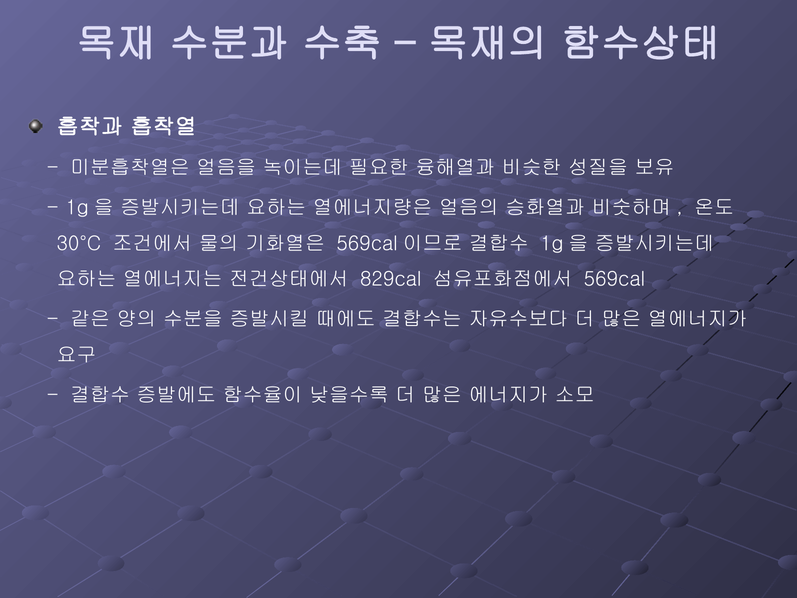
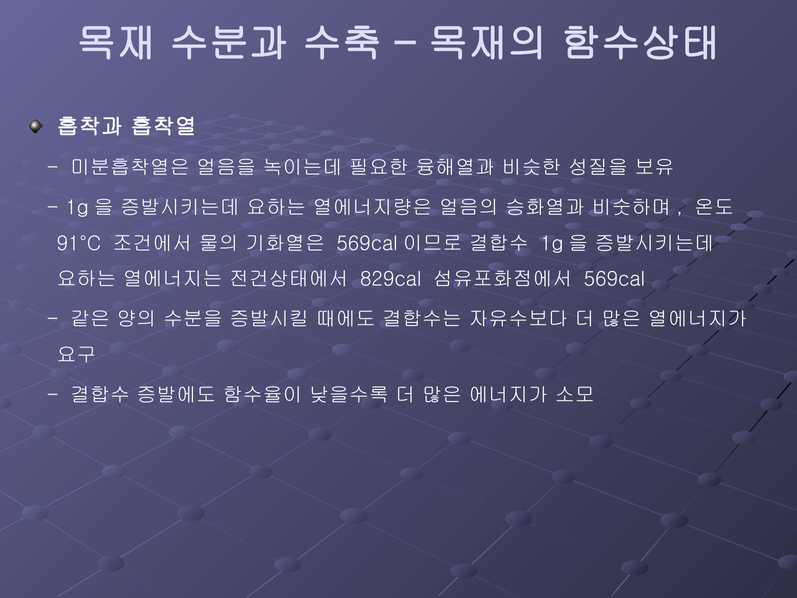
30°C: 30°C -> 91°C
